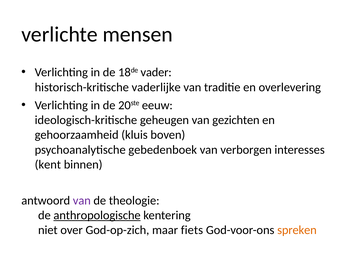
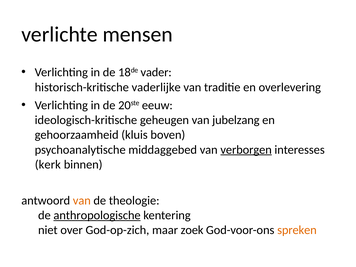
gezichten: gezichten -> jubelzang
gebedenboek: gebedenboek -> middaggebed
verborgen underline: none -> present
kent: kent -> kerk
van at (82, 200) colour: purple -> orange
fiets: fiets -> zoek
